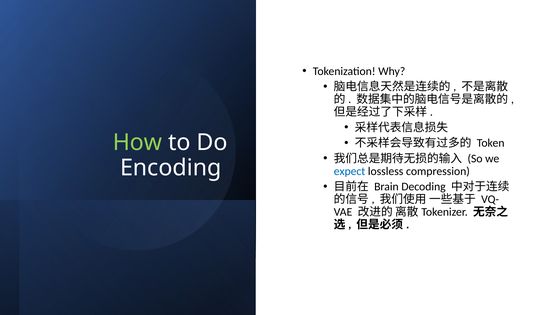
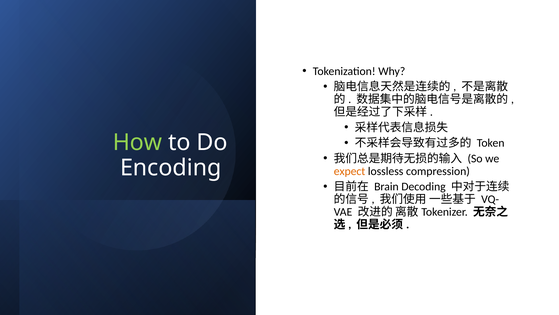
expect colour: blue -> orange
